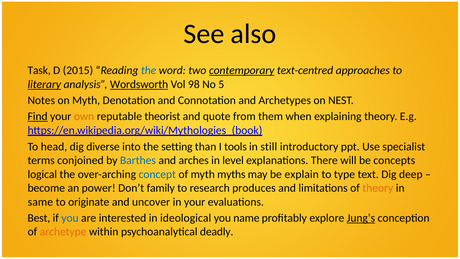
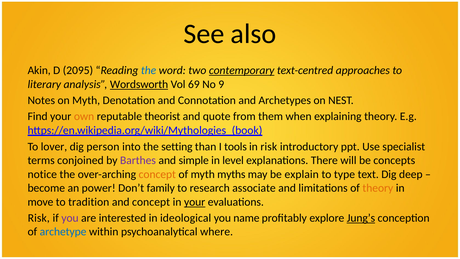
Task: Task -> Akin
2015: 2015 -> 2095
literary underline: present -> none
98: 98 -> 69
5: 5 -> 9
Find underline: present -> none
head: head -> lover
diverse: diverse -> person
in still: still -> risk
Barthes colour: blue -> purple
arches: arches -> simple
logical: logical -> notice
concept at (157, 174) colour: blue -> orange
produces: produces -> associate
same: same -> move
originate: originate -> tradition
and uncover: uncover -> concept
your at (195, 202) underline: none -> present
Best at (39, 218): Best -> Risk
you at (70, 218) colour: blue -> purple
archetype colour: orange -> blue
deadly: deadly -> where
